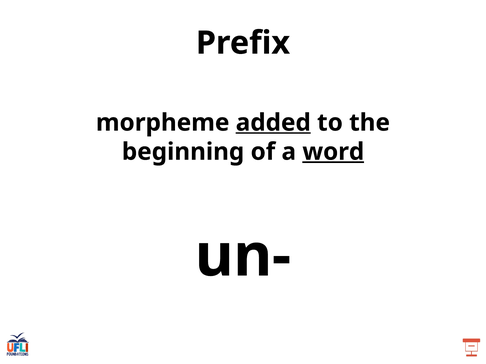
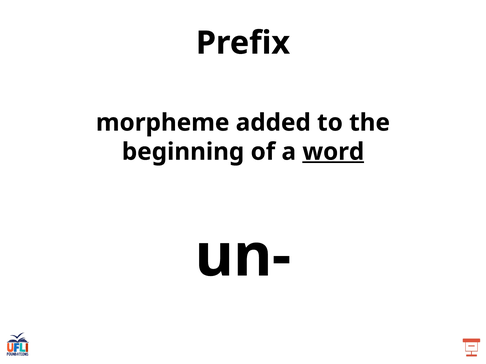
added underline: present -> none
